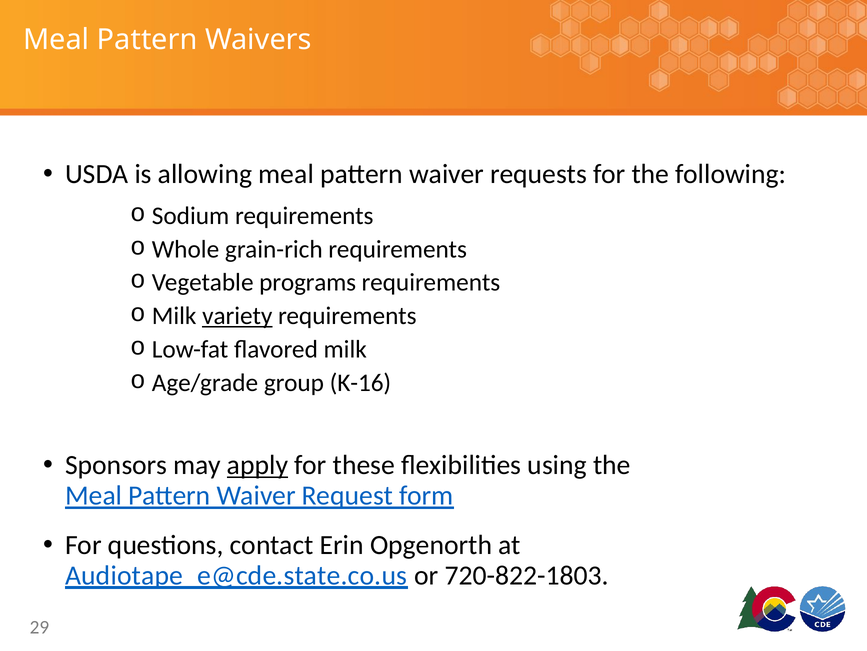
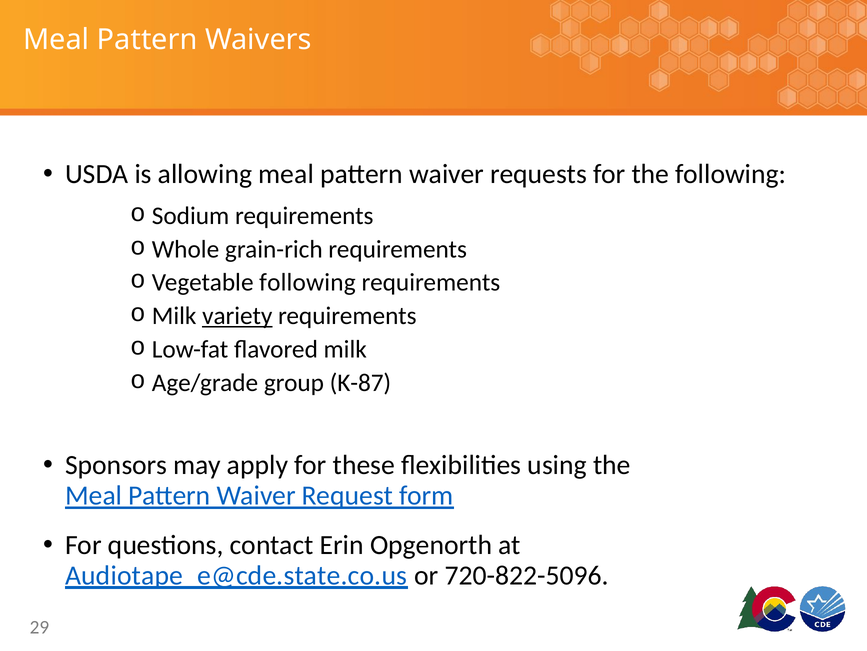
programs at (308, 282): programs -> following
K-16: K-16 -> K-87
apply underline: present -> none
720-822-1803: 720-822-1803 -> 720-822-5096
